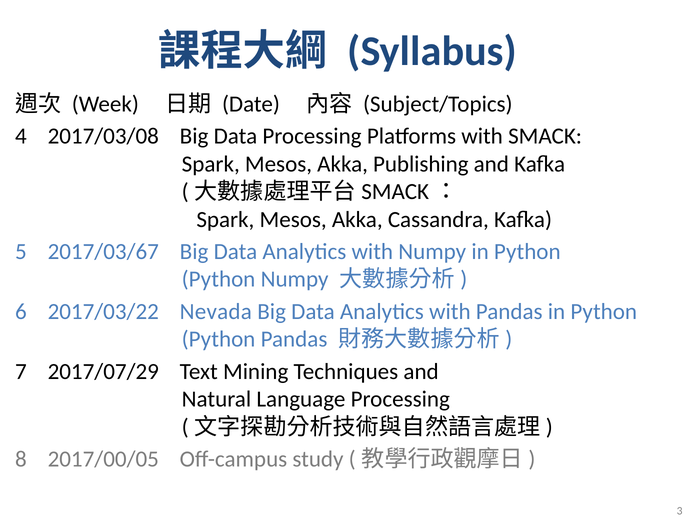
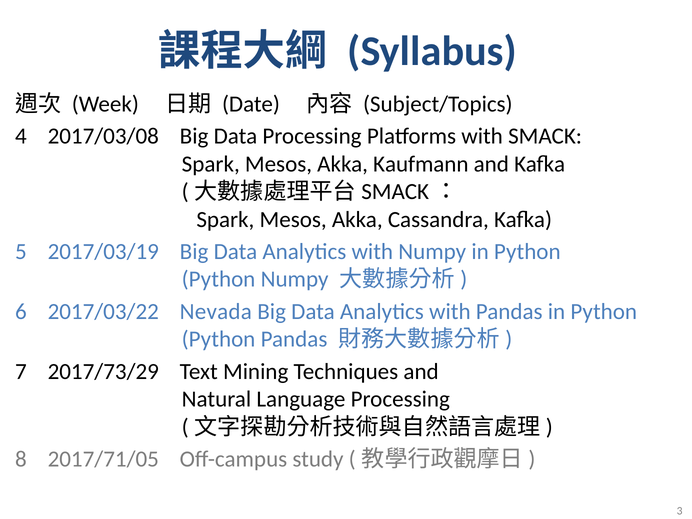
Publishing: Publishing -> Kaufmann
2017/03/67: 2017/03/67 -> 2017/03/19
2017/07/29: 2017/07/29 -> 2017/73/29
2017/00/05: 2017/00/05 -> 2017/71/05
